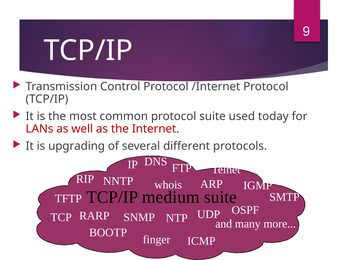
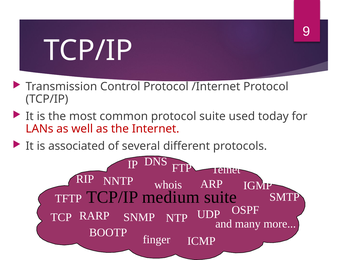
upgrading: upgrading -> associated
